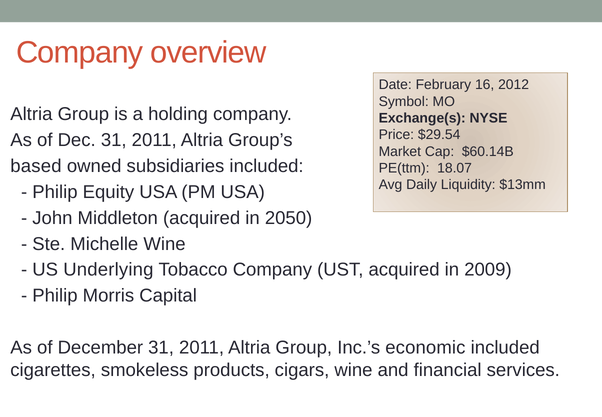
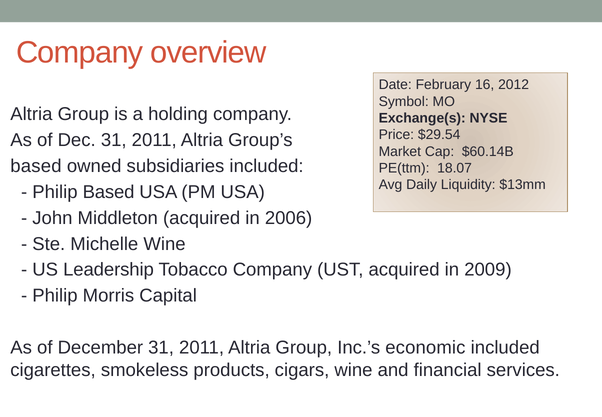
Philip Equity: Equity -> Based
2050: 2050 -> 2006
Underlying: Underlying -> Leadership
